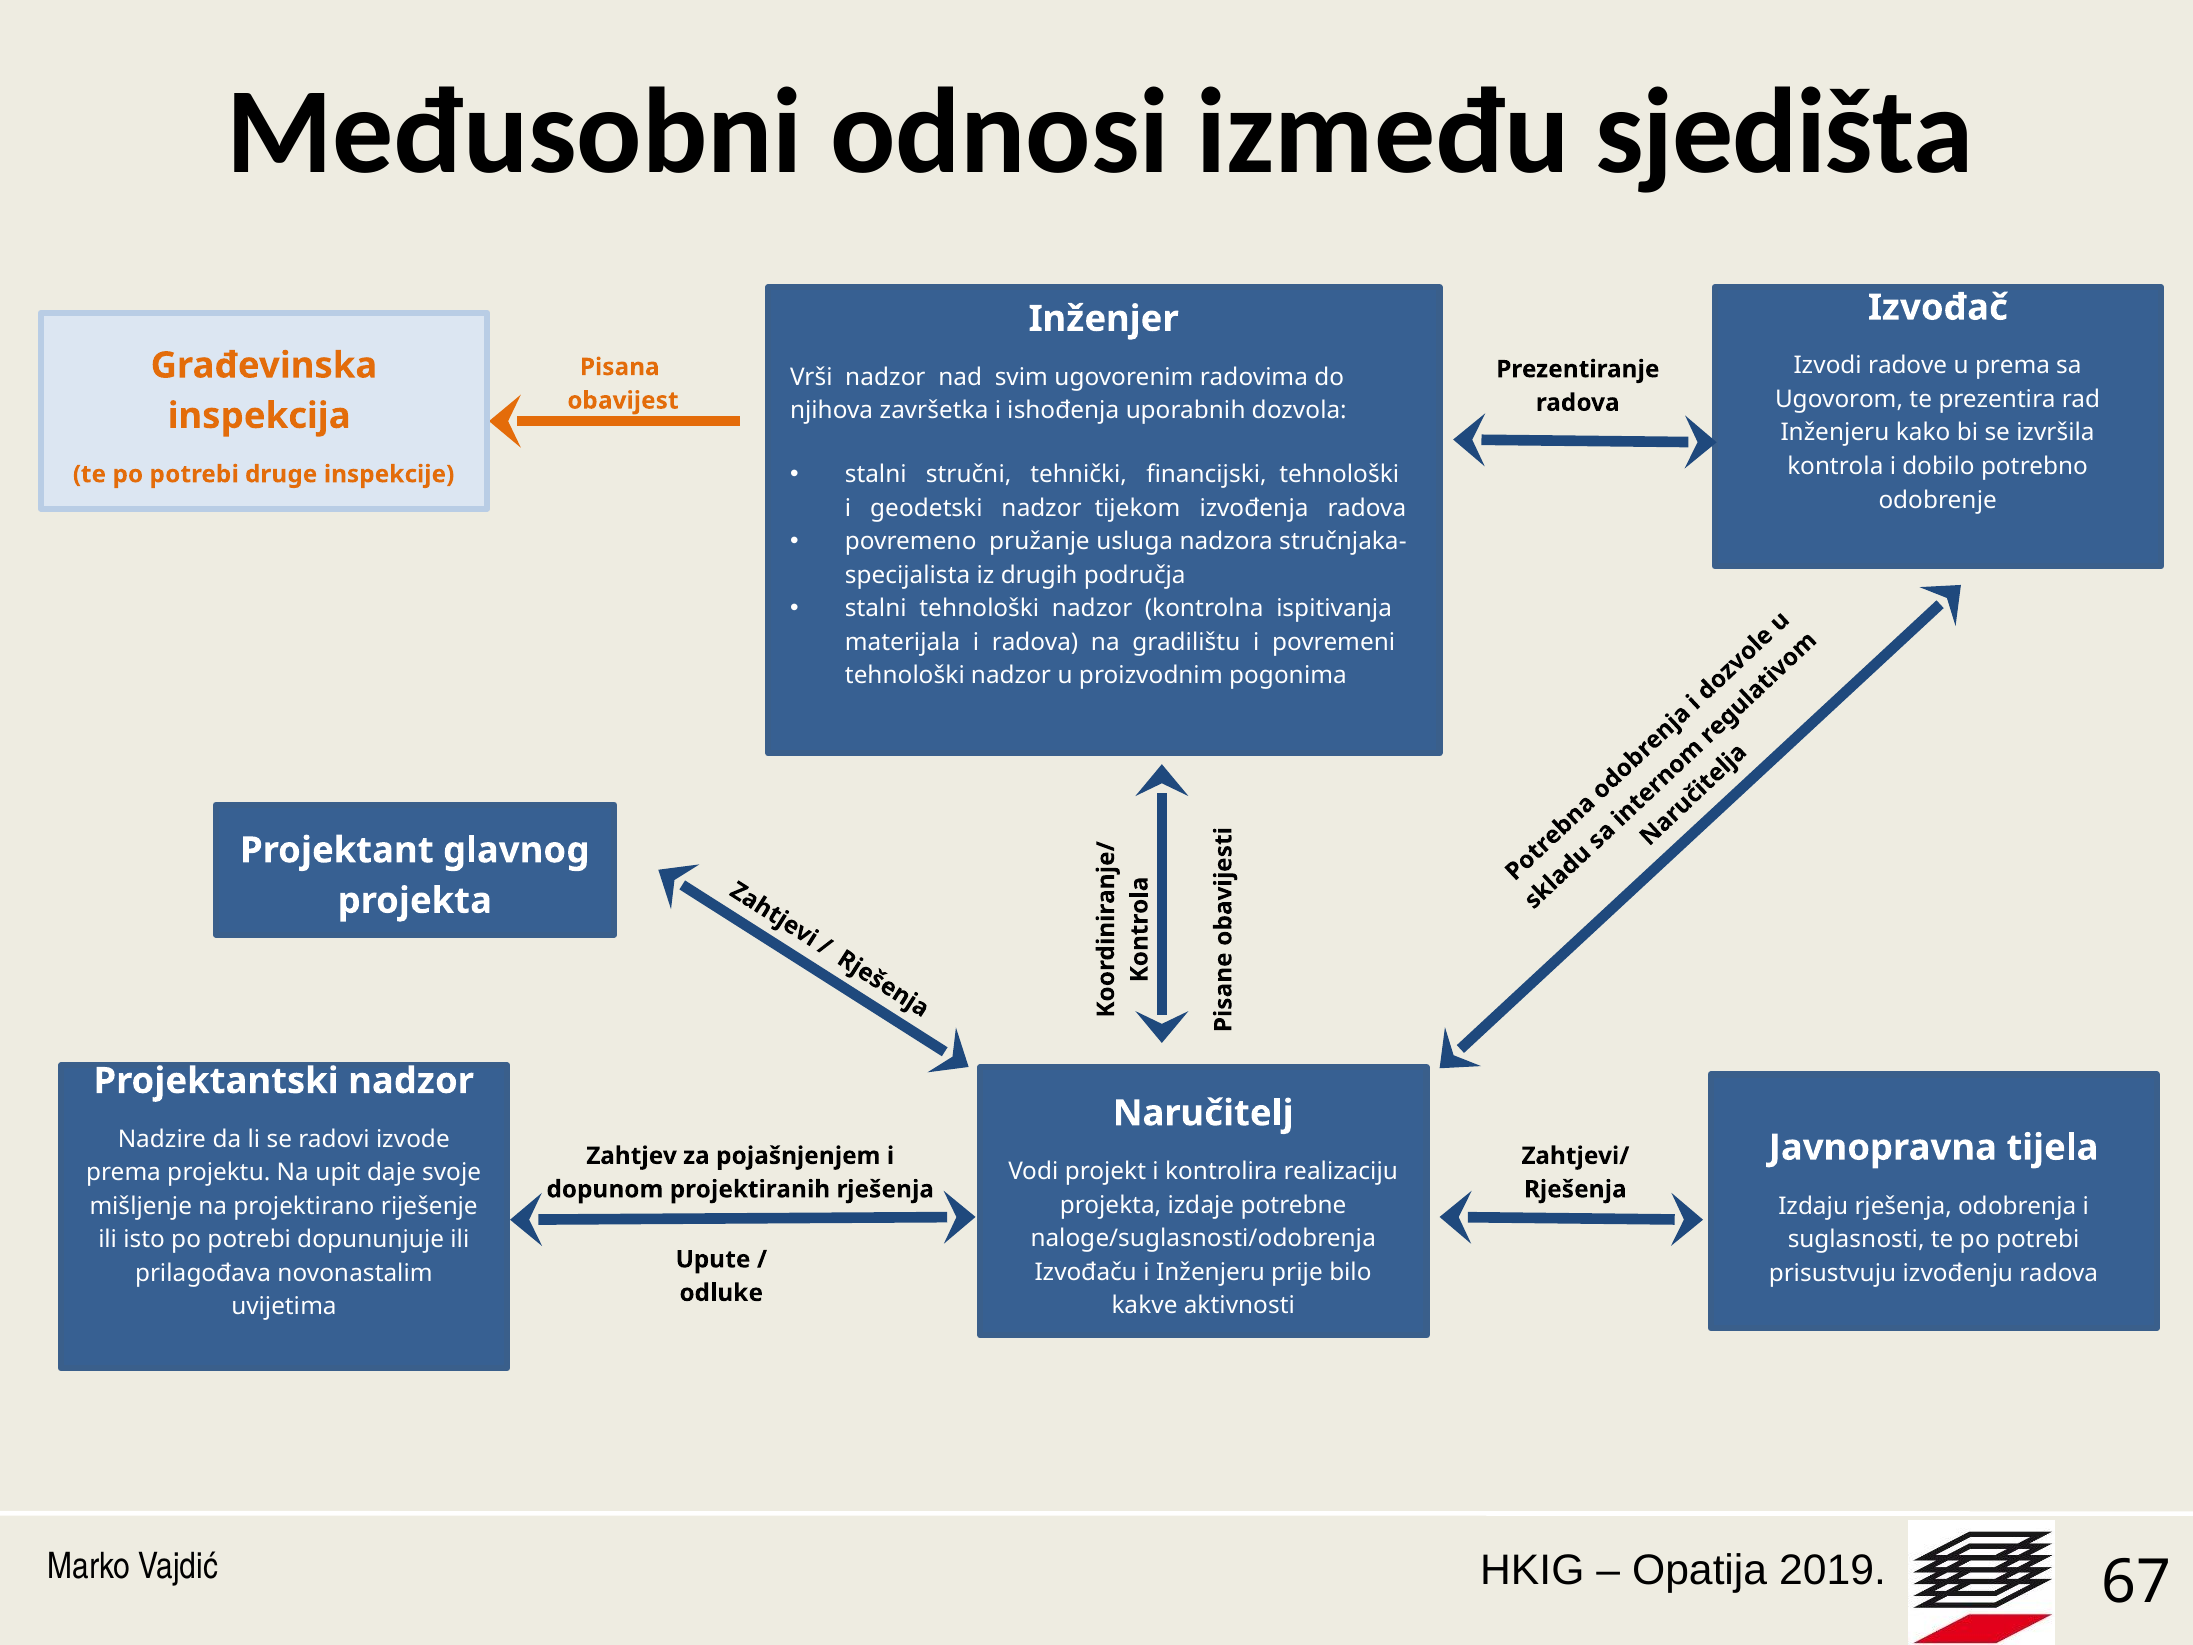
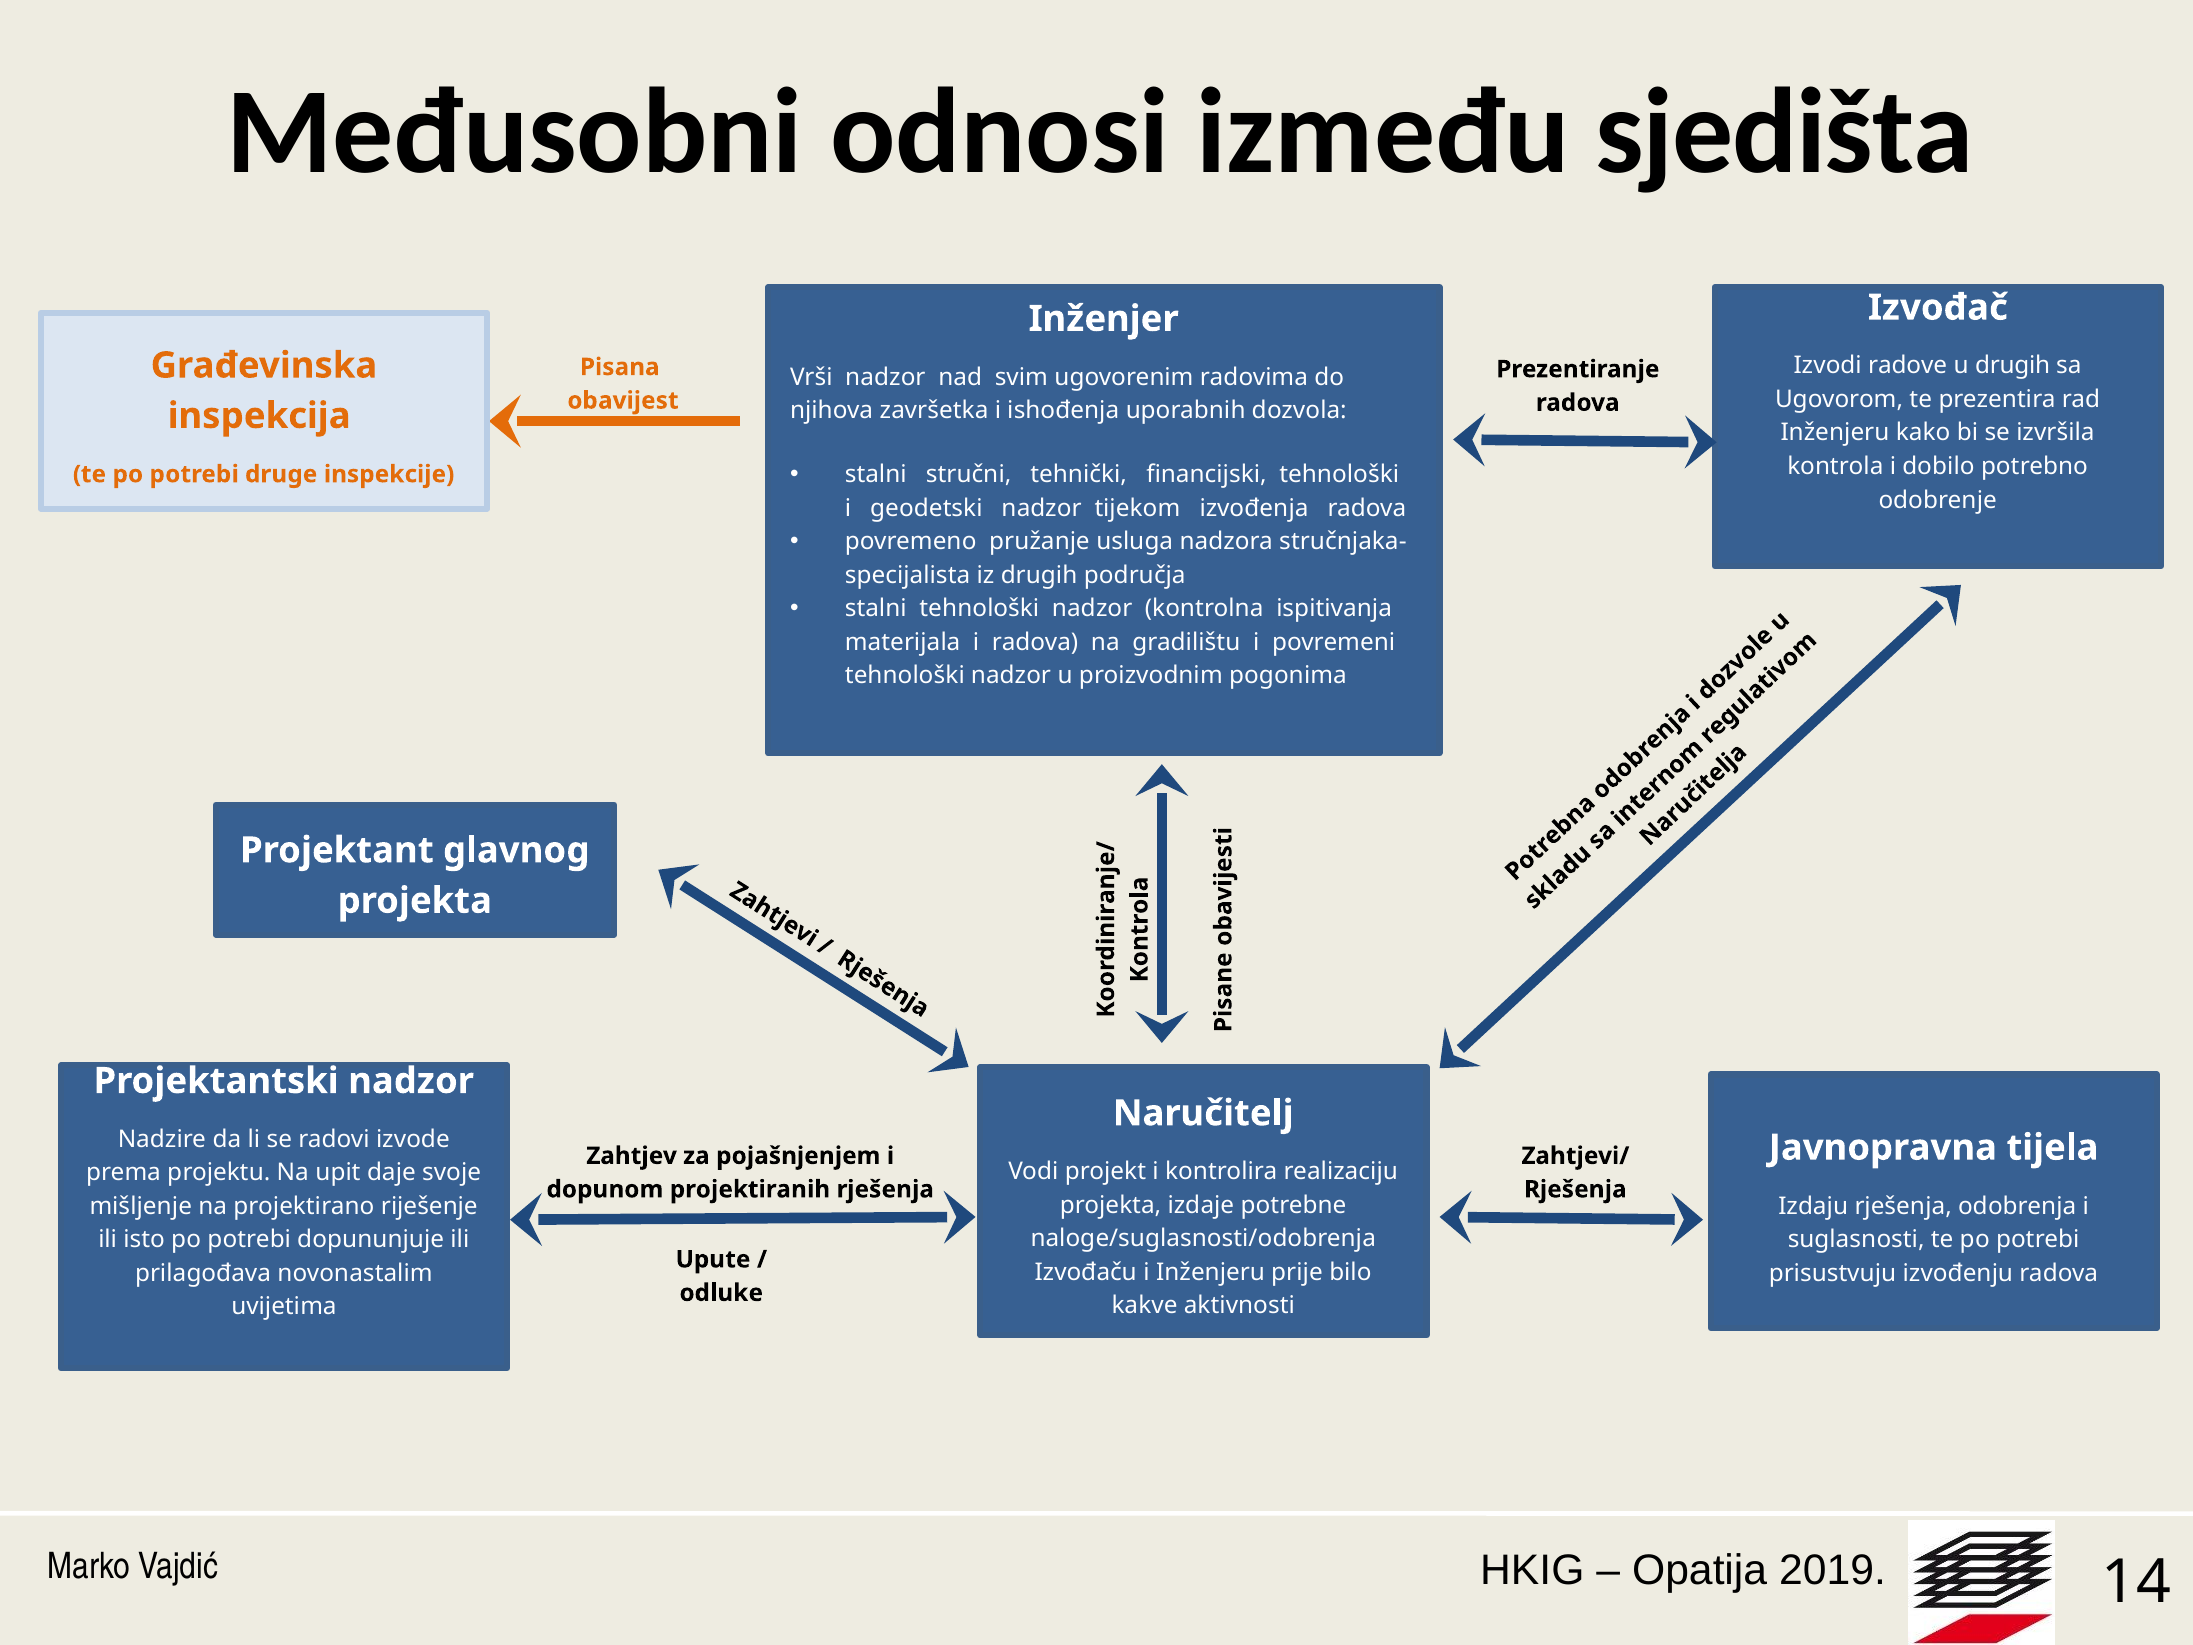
u prema: prema -> drugih
67: 67 -> 14
